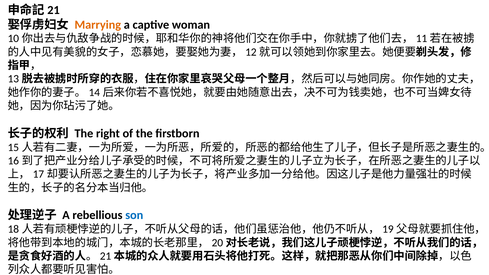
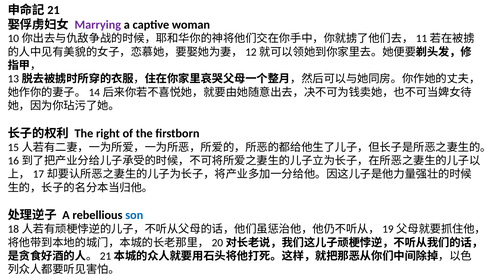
Marrying colour: orange -> purple
